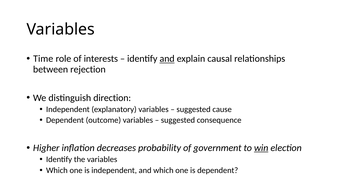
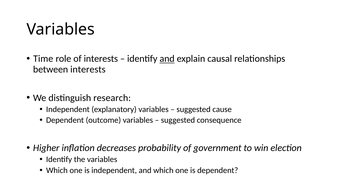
between rejection: rejection -> interests
direction: direction -> research
win underline: present -> none
